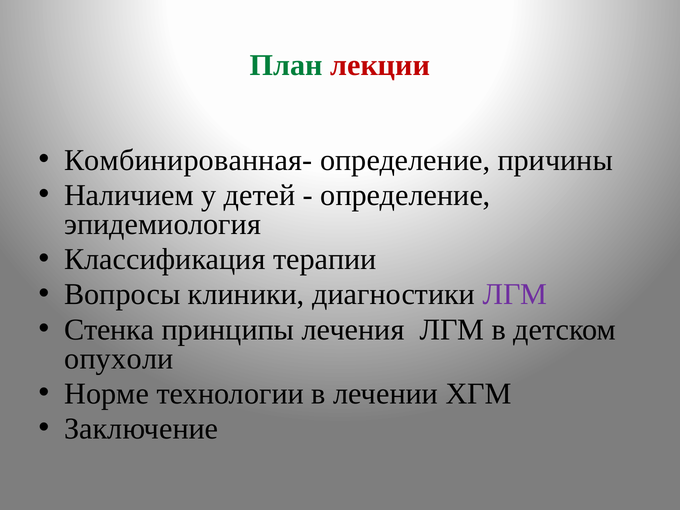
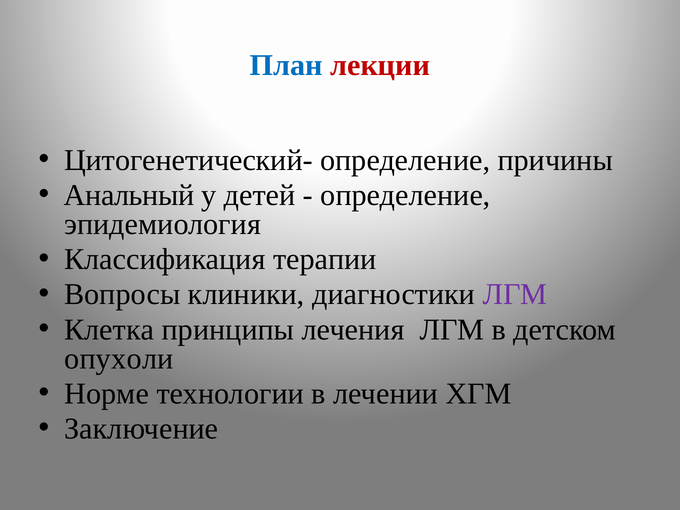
План colour: green -> blue
Комбинированная-: Комбинированная- -> Цитогенетический-
Наличием: Наличием -> Анальный
Стенка: Стенка -> Клетка
